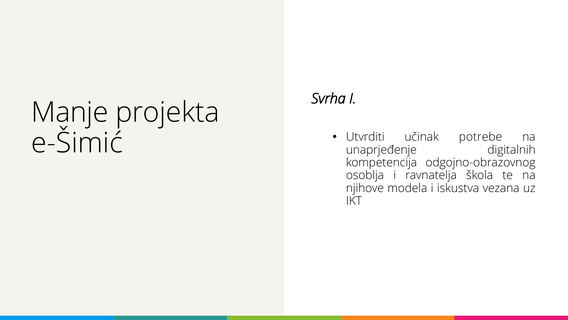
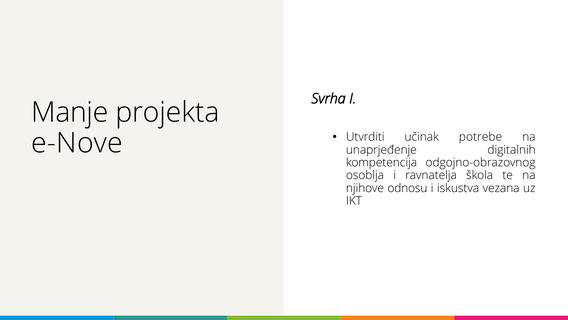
e-Šimić: e-Šimić -> e-Nove
modela: modela -> odnosu
